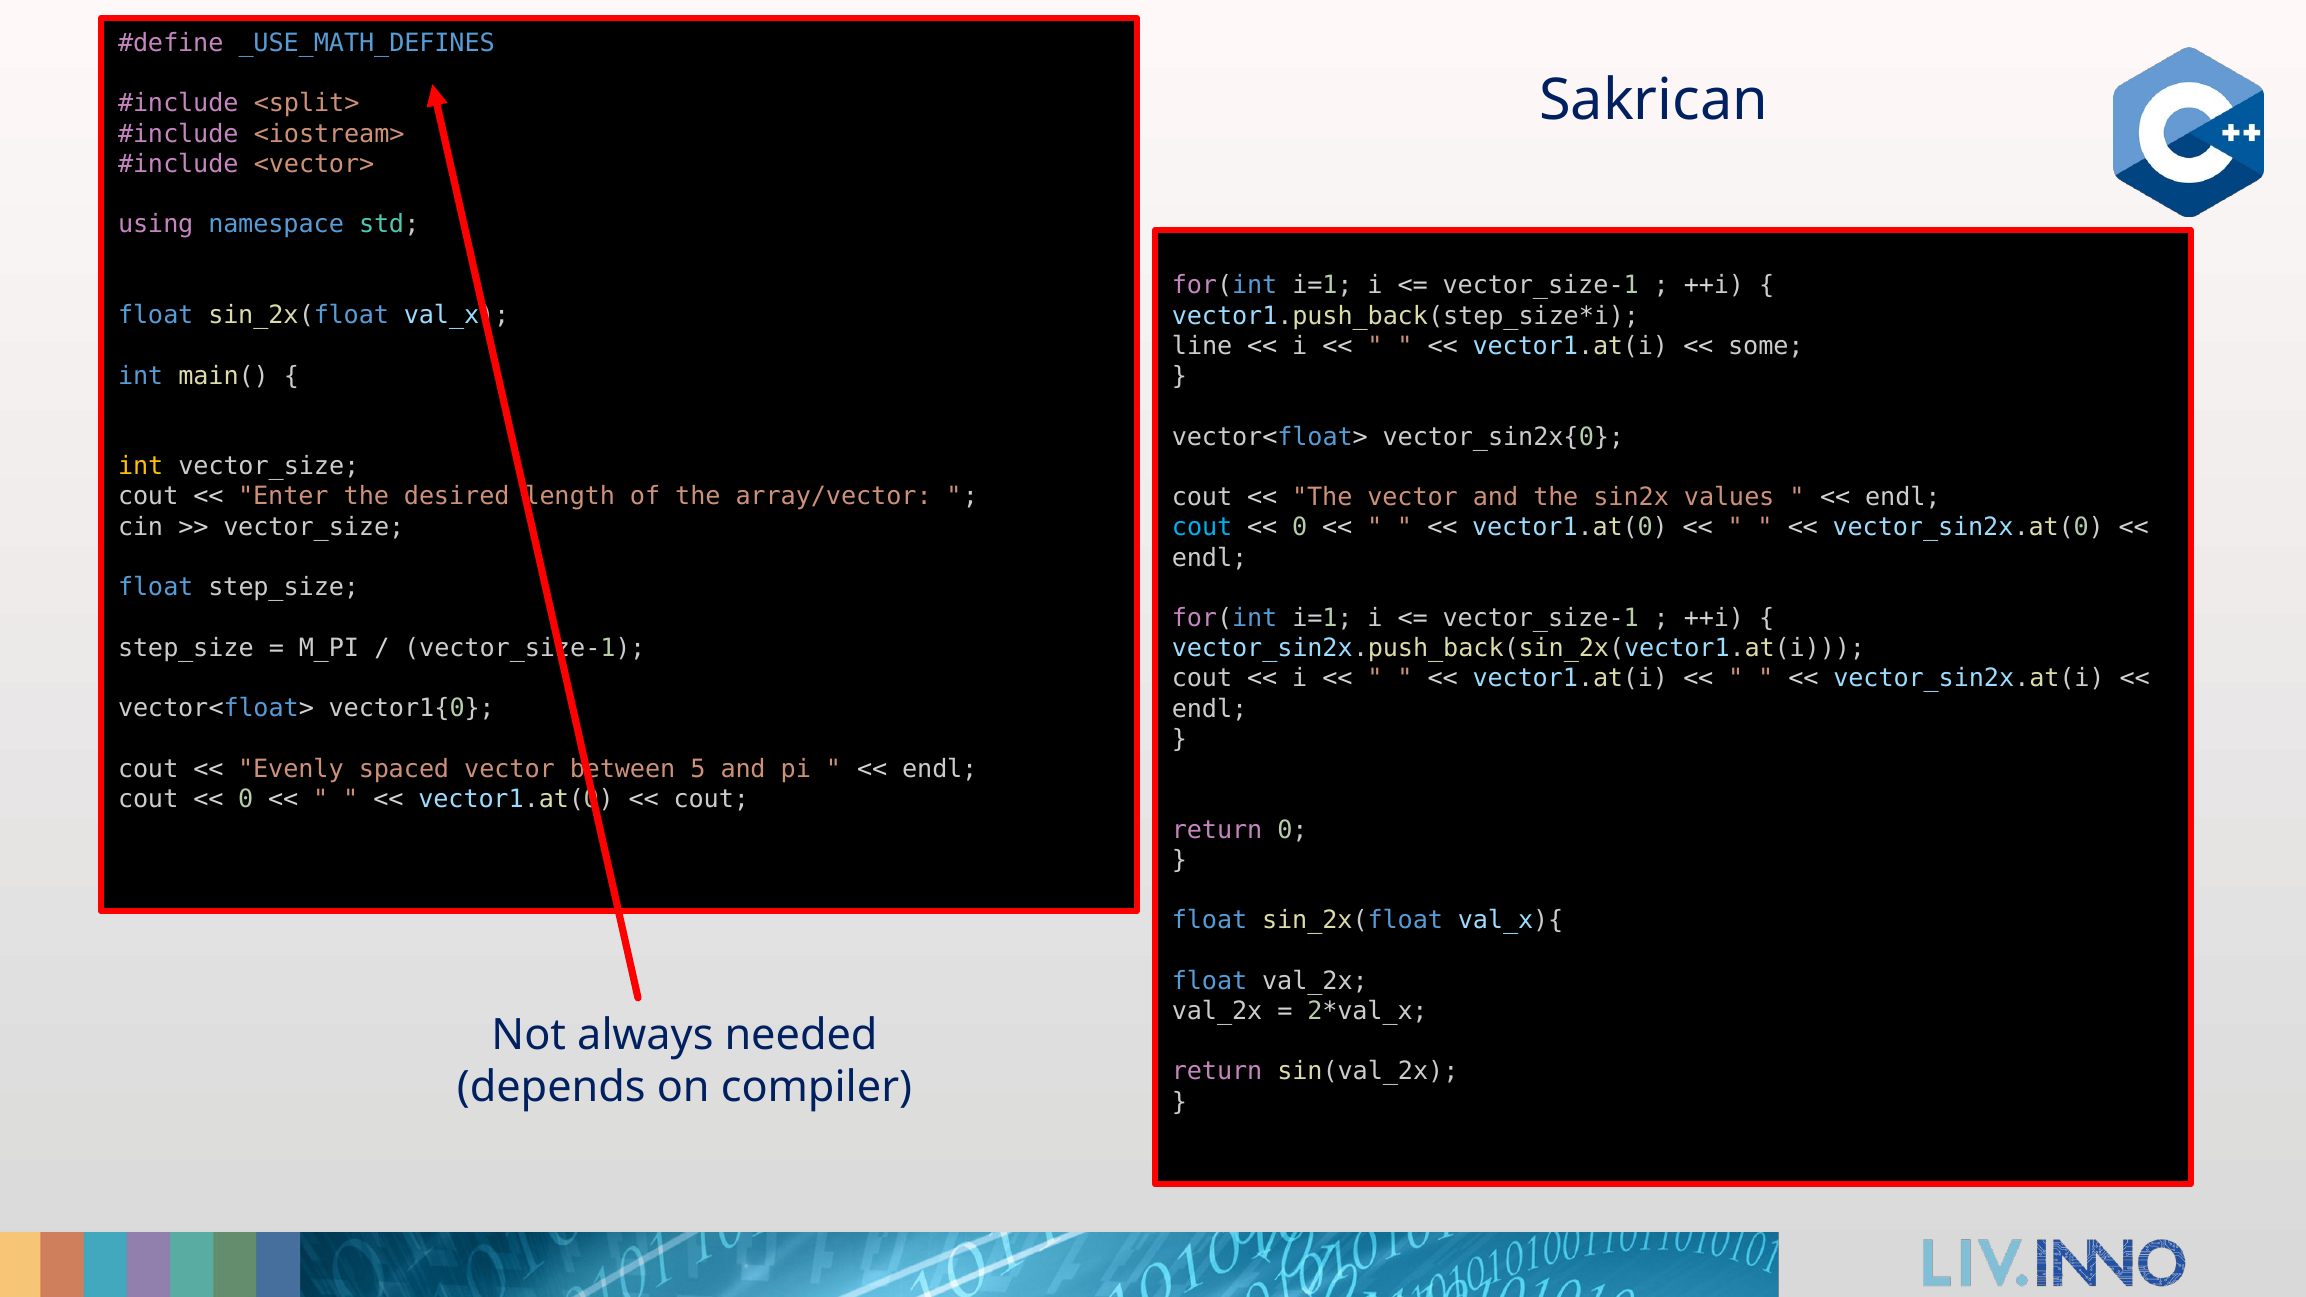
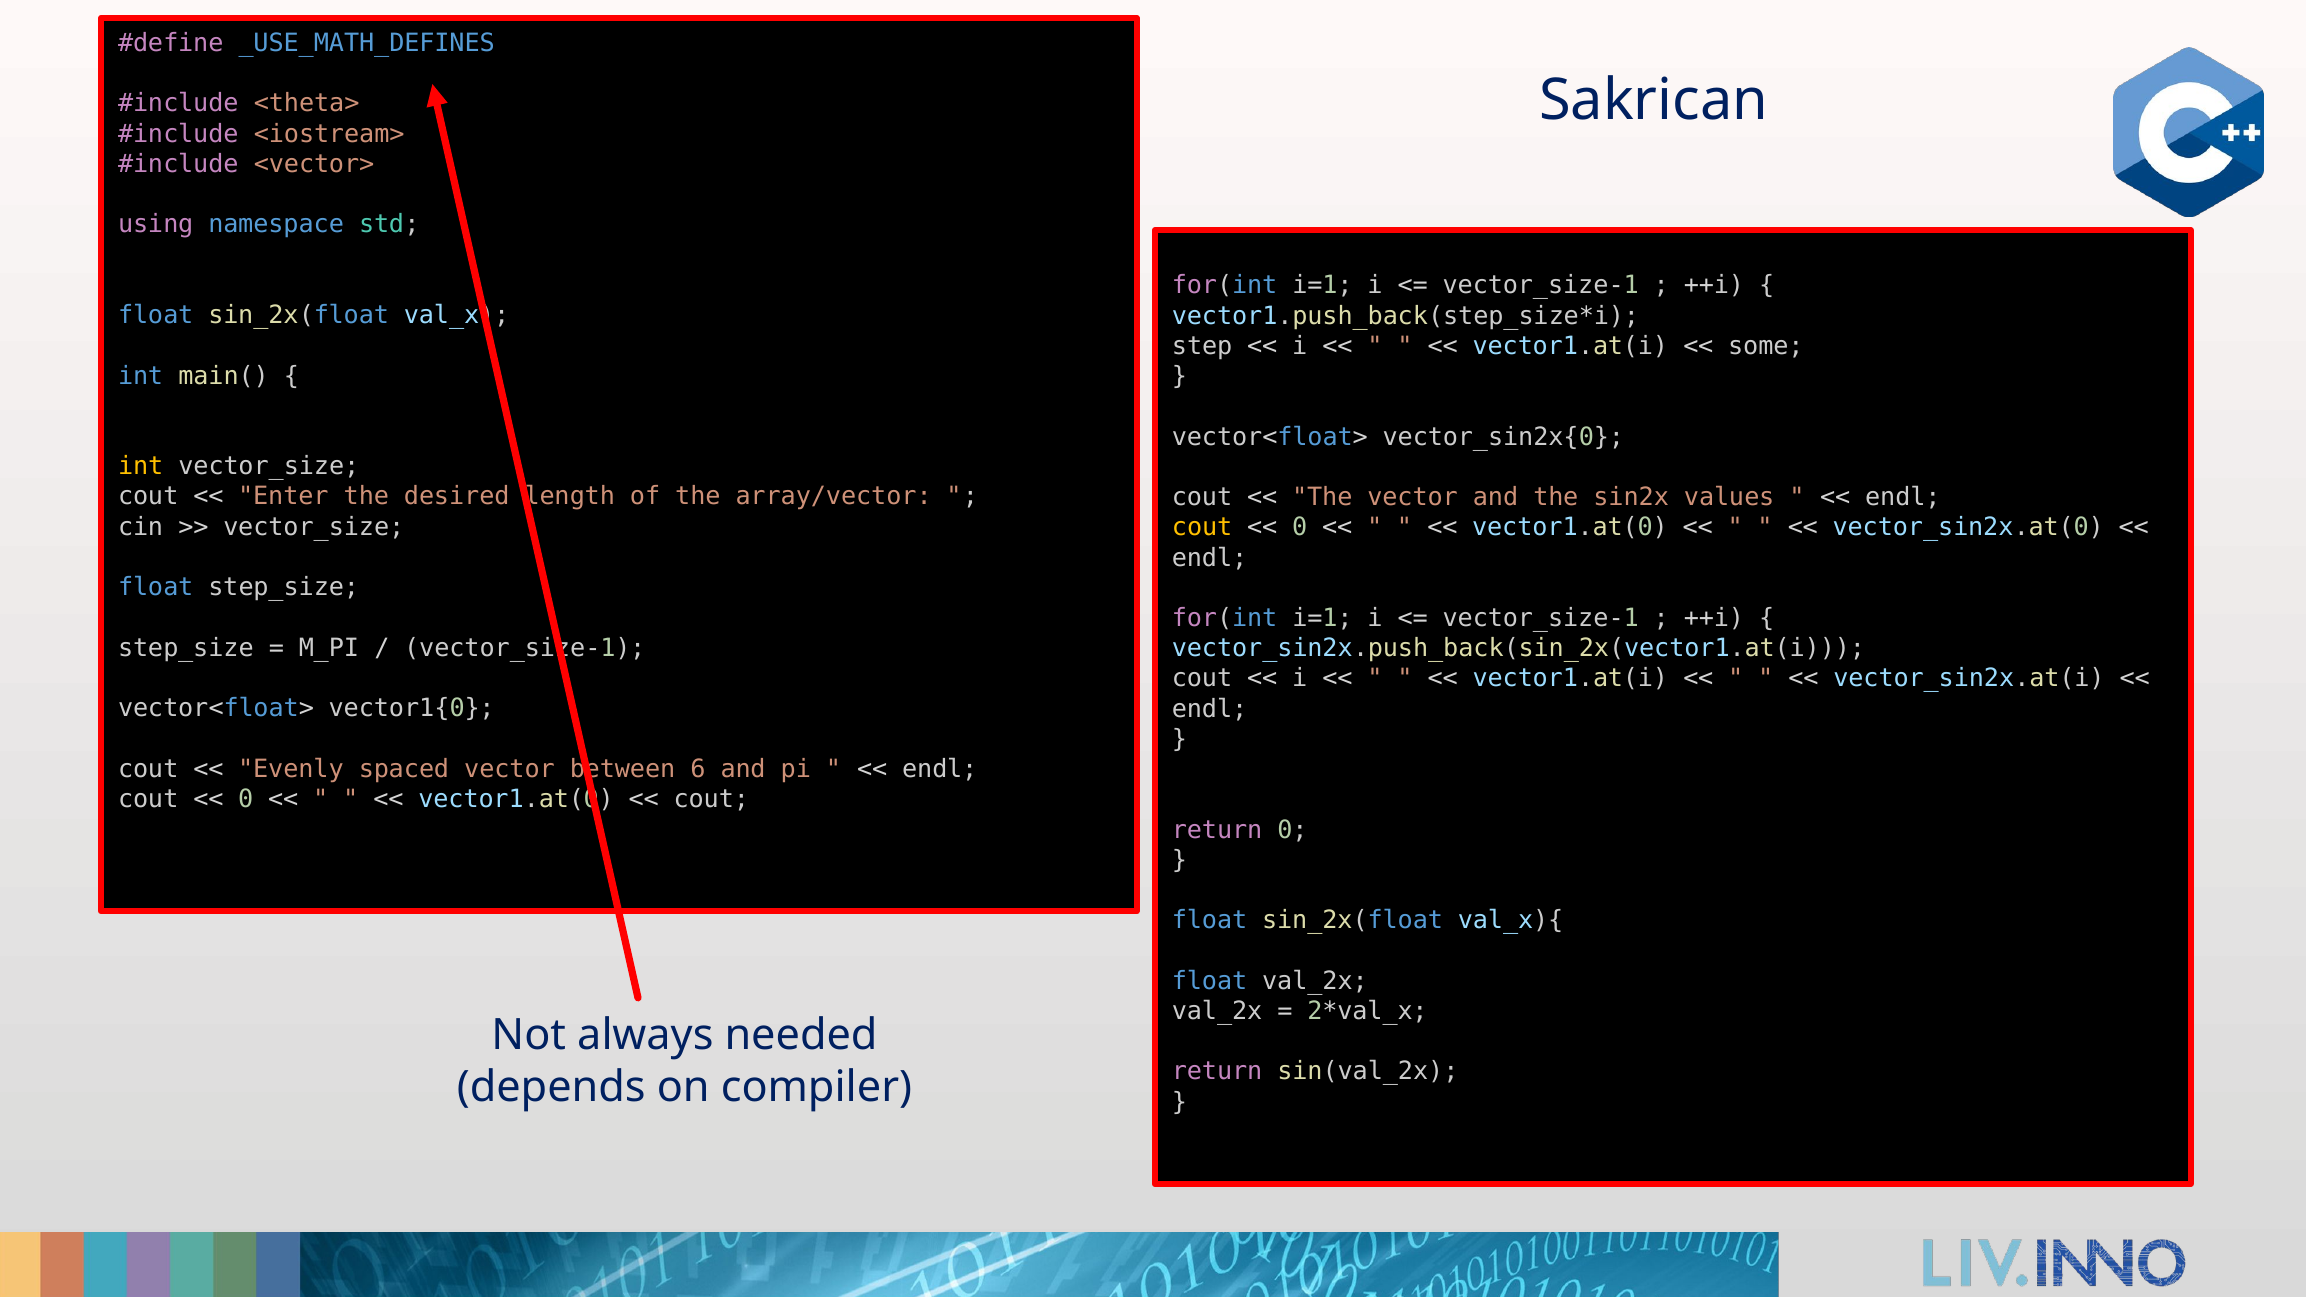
<split>: <split> -> <theta>
line: line -> step
cout at (1202, 528) colour: light blue -> yellow
5: 5 -> 6
